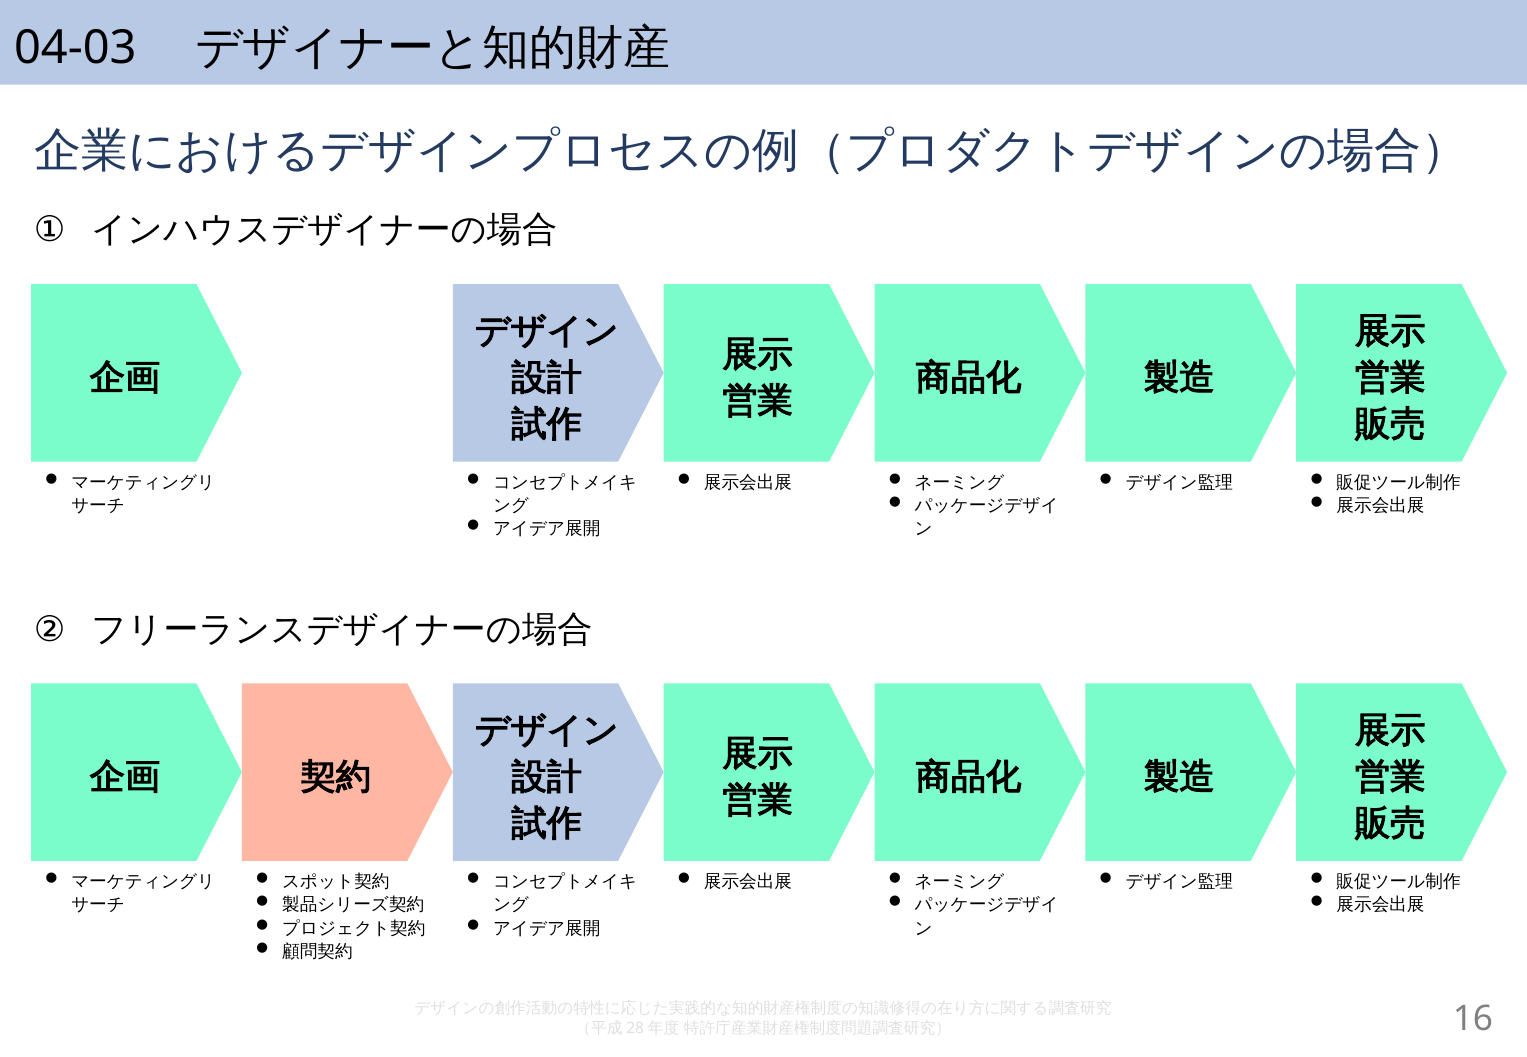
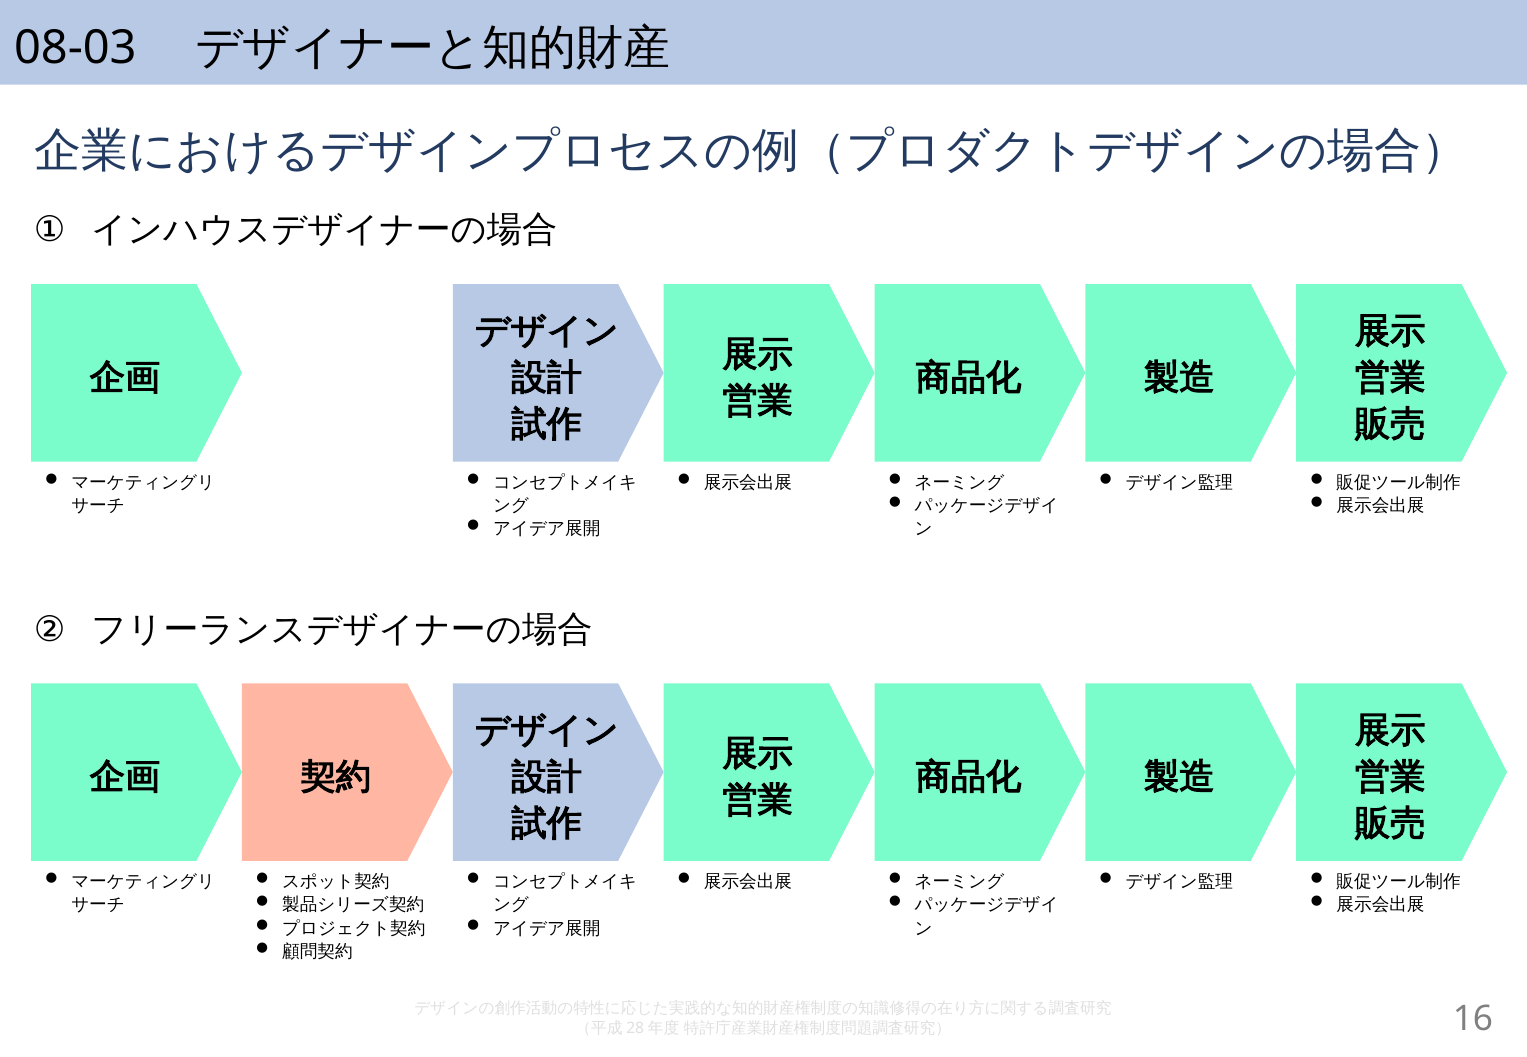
04-03: 04-03 -> 08-03
